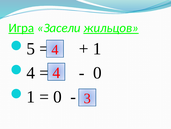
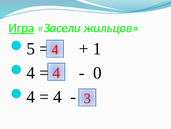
жильцов underline: present -> none
1 at (31, 96): 1 -> 4
0 at (57, 96): 0 -> 4
